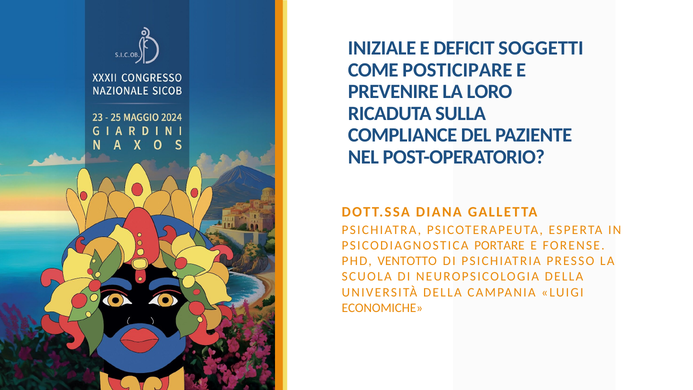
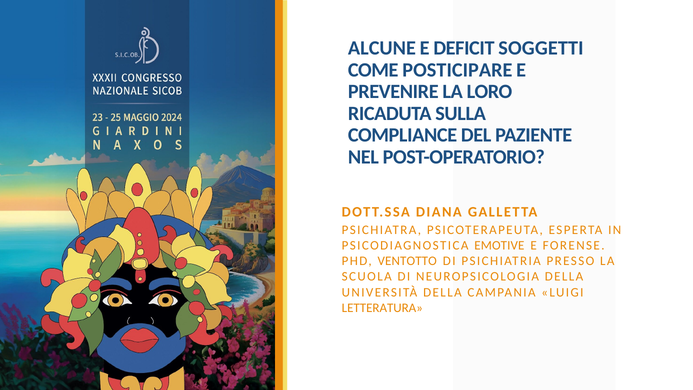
INIZIALE: INIZIALE -> ALCUNE
PORTARE: PORTARE -> EMOTIVE
ECONOMICHE: ECONOMICHE -> LETTERATURA
